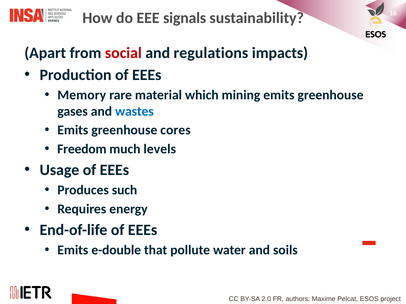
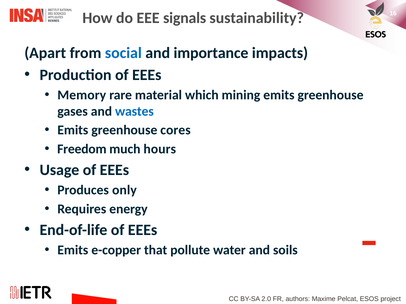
social colour: red -> blue
regulations: regulations -> importance
levels: levels -> hours
such: such -> only
e-double: e-double -> e-copper
